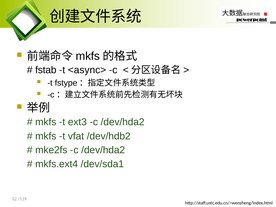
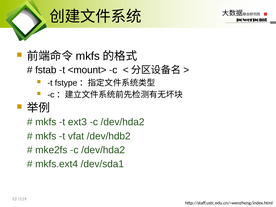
<async>: <async> -> <mount>
